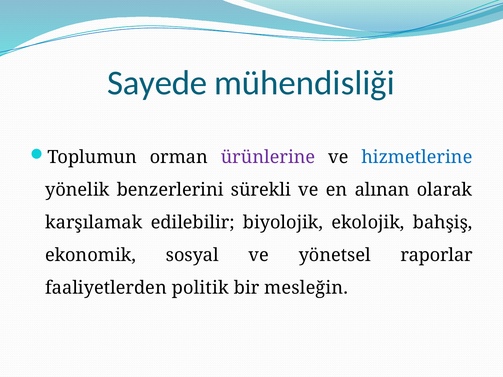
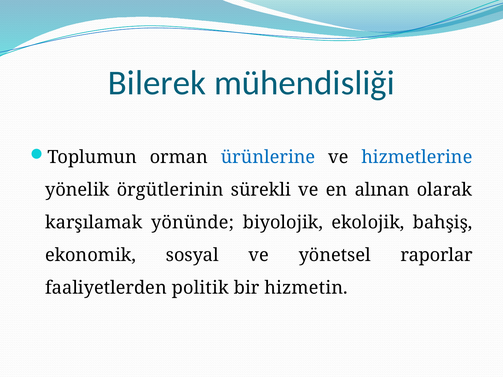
Sayede: Sayede -> Bilerek
ürünlerine colour: purple -> blue
benzerlerini: benzerlerini -> örgütlerinin
edilebilir: edilebilir -> yönünde
mesleğin: mesleğin -> hizmetin
